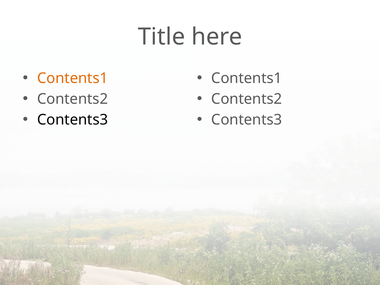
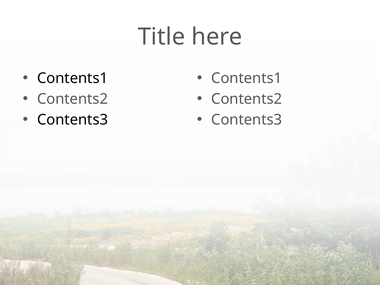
Contents1 at (73, 78) colour: orange -> black
